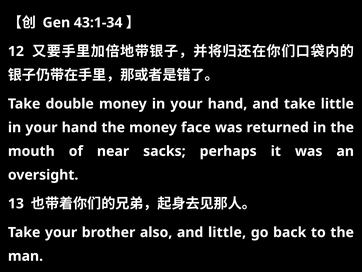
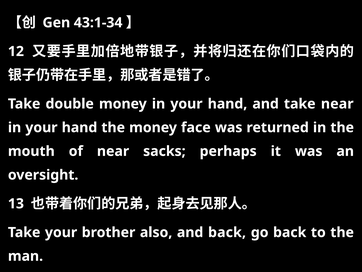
take little: little -> near
and little: little -> back
